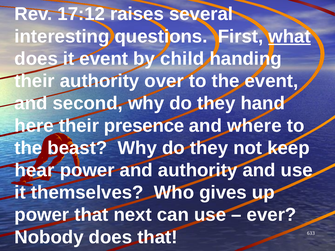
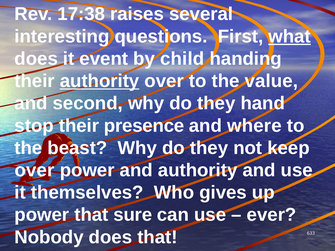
17:12: 17:12 -> 17:38
authority at (100, 81) underline: none -> present
the event: event -> value
here: here -> stop
hear at (35, 170): hear -> over
next: next -> sure
